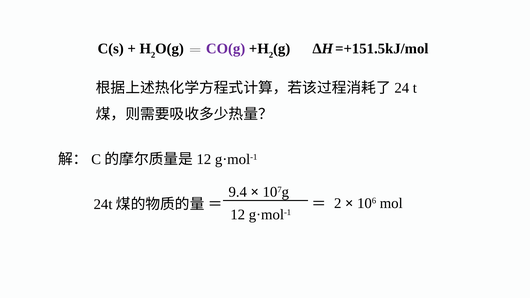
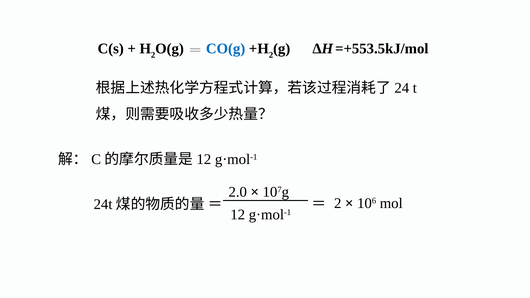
CO(g colour: purple -> blue
=+151.5kJ/mol: =+151.5kJ/mol -> =+553.5kJ/mol
9.4: 9.4 -> 2.0
